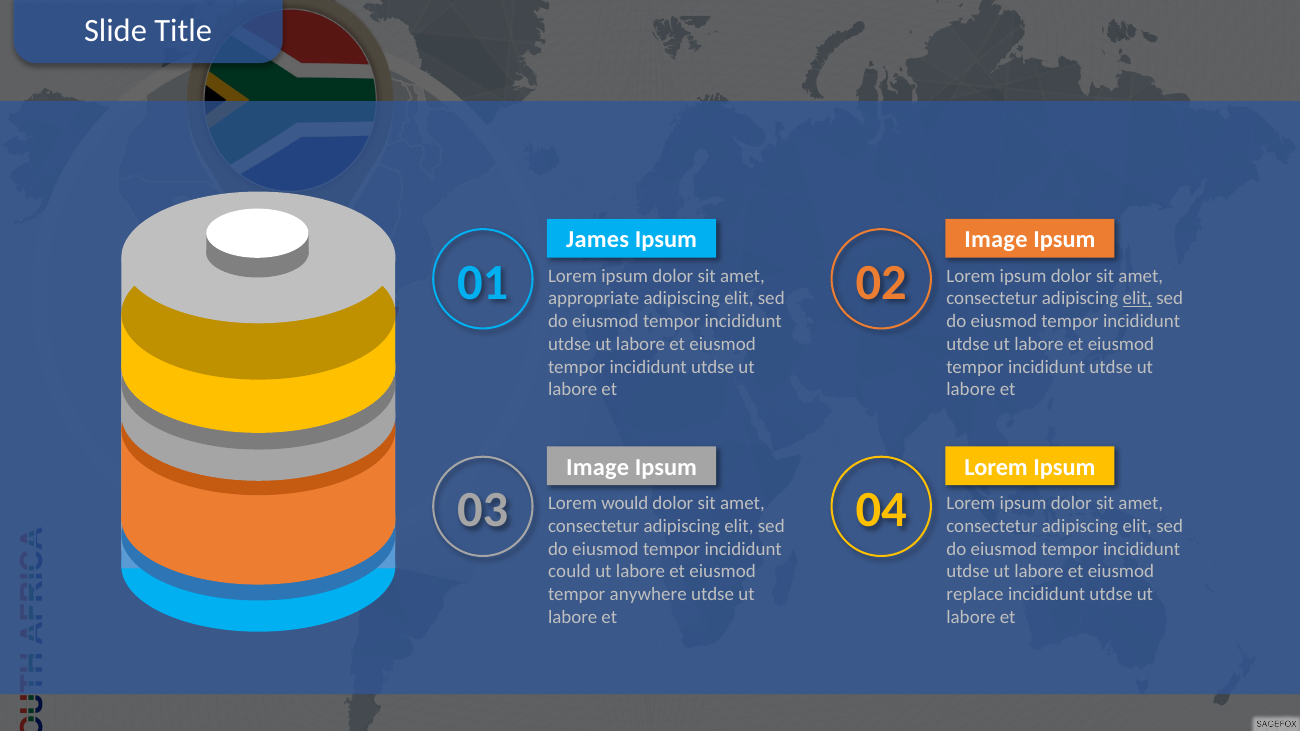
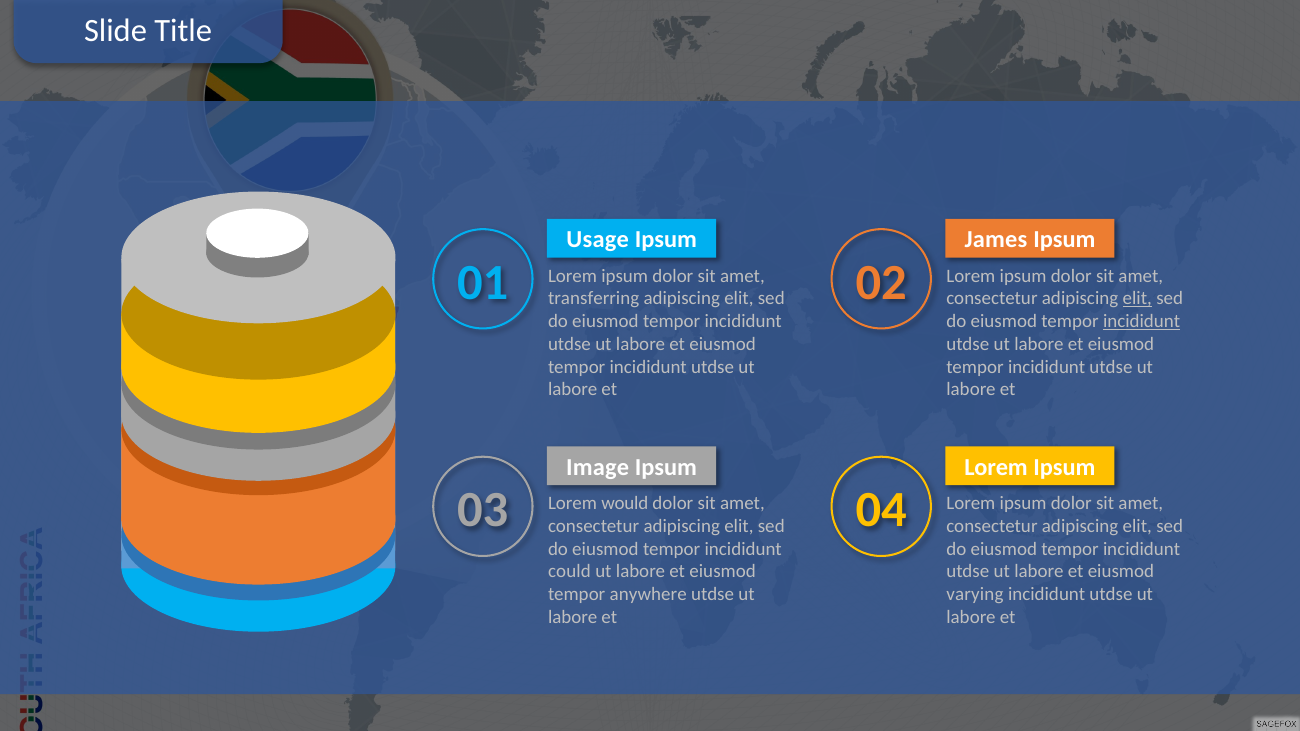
James: James -> Usage
Image at (996, 240): Image -> James
appropriate: appropriate -> transferring
incididunt at (1142, 321) underline: none -> present
replace: replace -> varying
